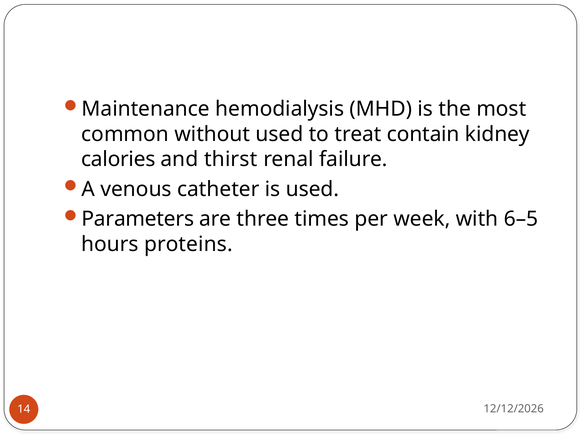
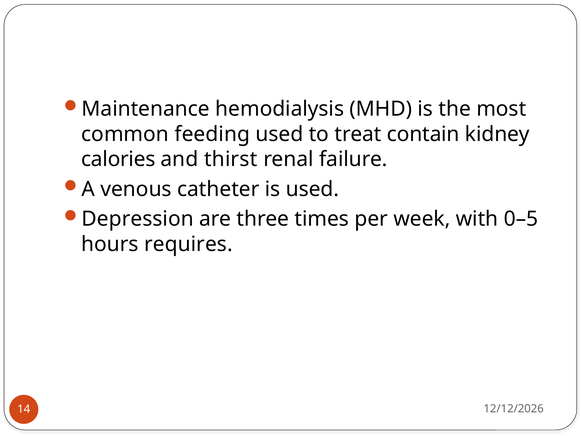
without: without -> feeding
Parameters: Parameters -> Depression
6–5: 6–5 -> 0–5
proteins: proteins -> requires
